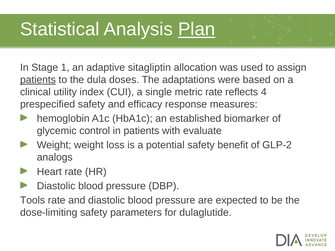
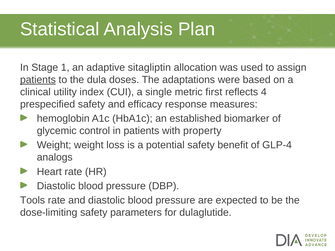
Plan underline: present -> none
metric rate: rate -> first
evaluate: evaluate -> property
GLP-2: GLP-2 -> GLP-4
